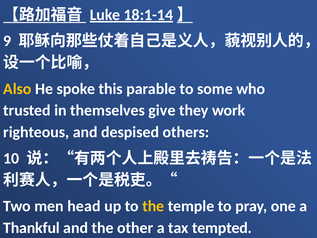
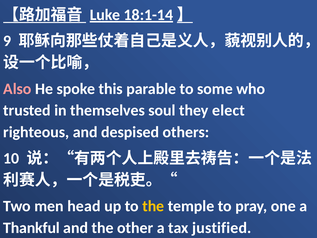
Also colour: yellow -> pink
give: give -> soul
work: work -> elect
tempted: tempted -> justified
